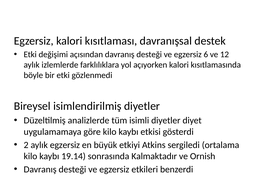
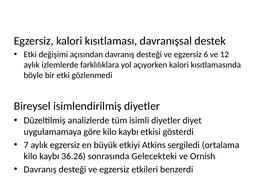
2: 2 -> 7
19.14: 19.14 -> 36.26
Kalmaktadır: Kalmaktadır -> Gelecekteki
